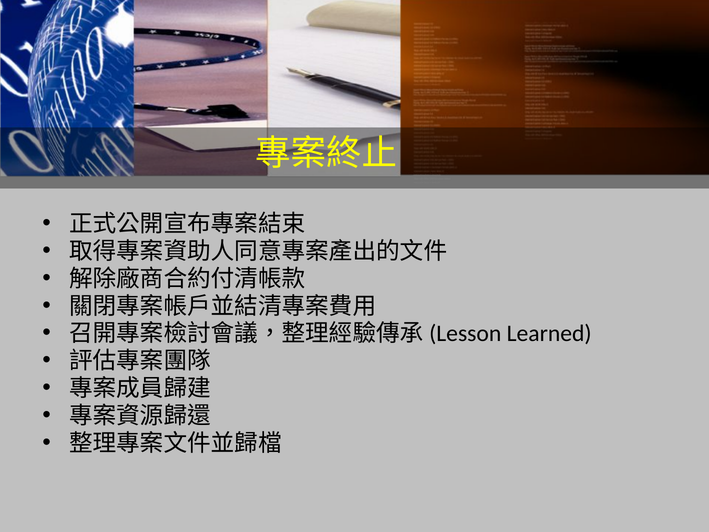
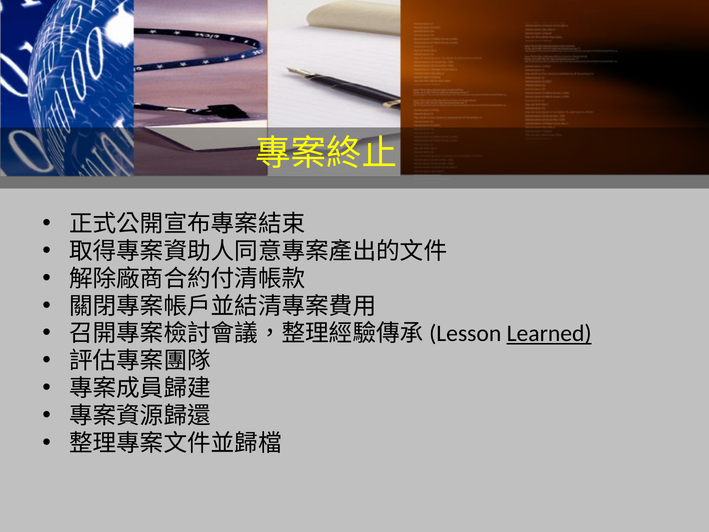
Learned underline: none -> present
